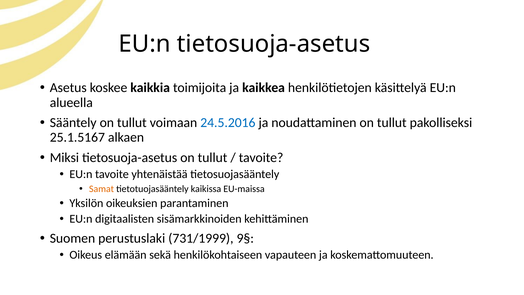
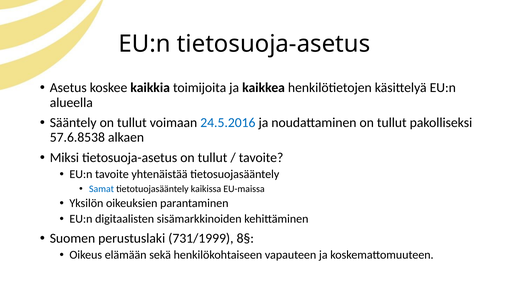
25.1.5167: 25.1.5167 -> 57.6.8538
Samat colour: orange -> blue
9§: 9§ -> 8§
